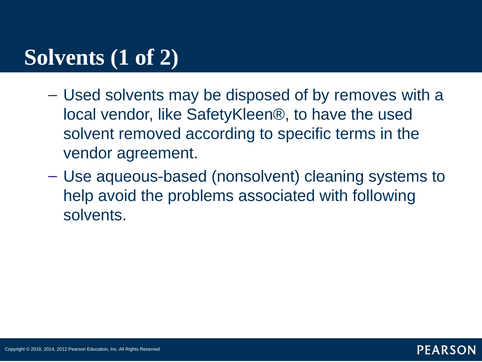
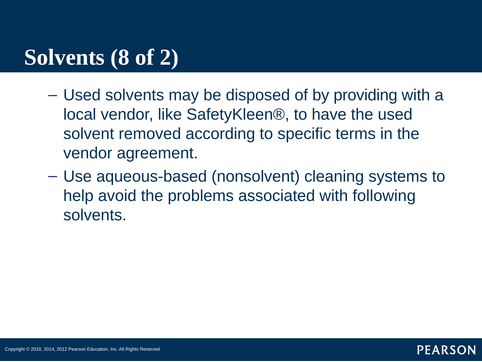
1: 1 -> 8
removes: removes -> providing
